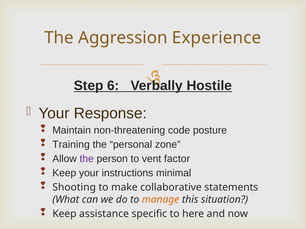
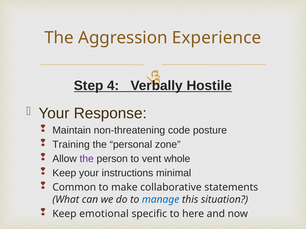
6: 6 -> 4
factor: factor -> whole
Shooting: Shooting -> Common
manage colour: orange -> blue
assistance: assistance -> emotional
